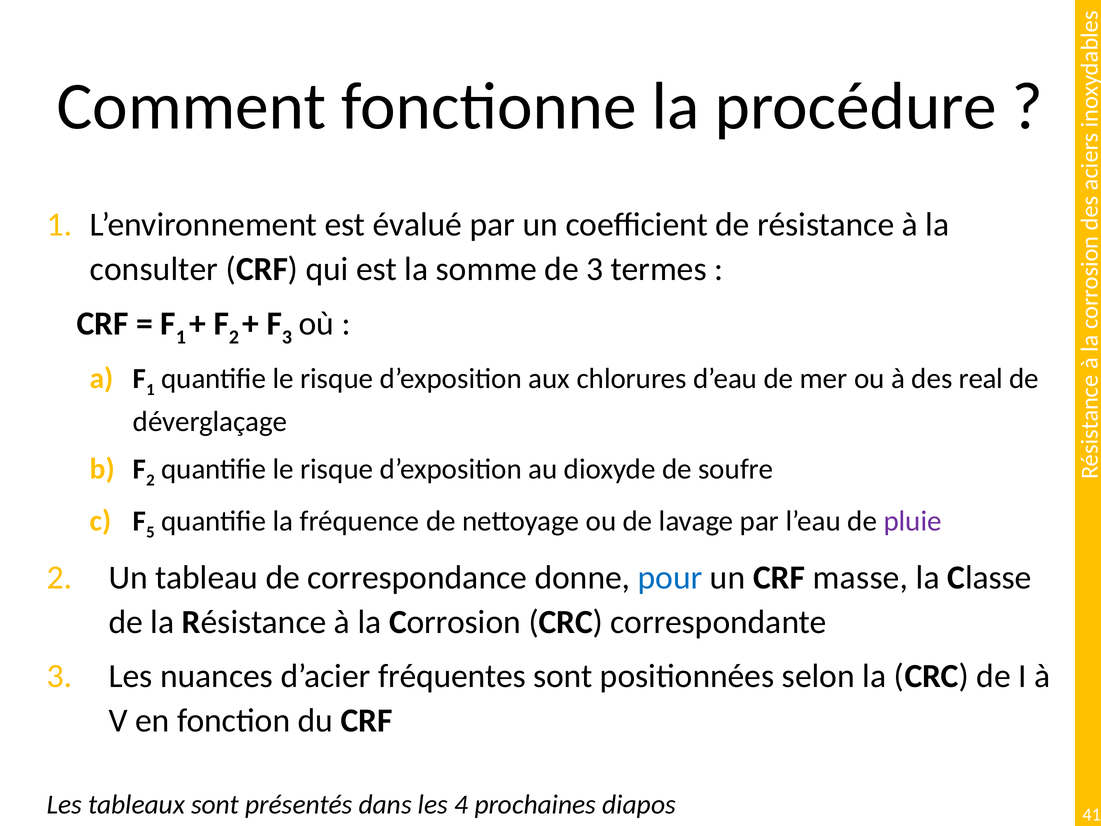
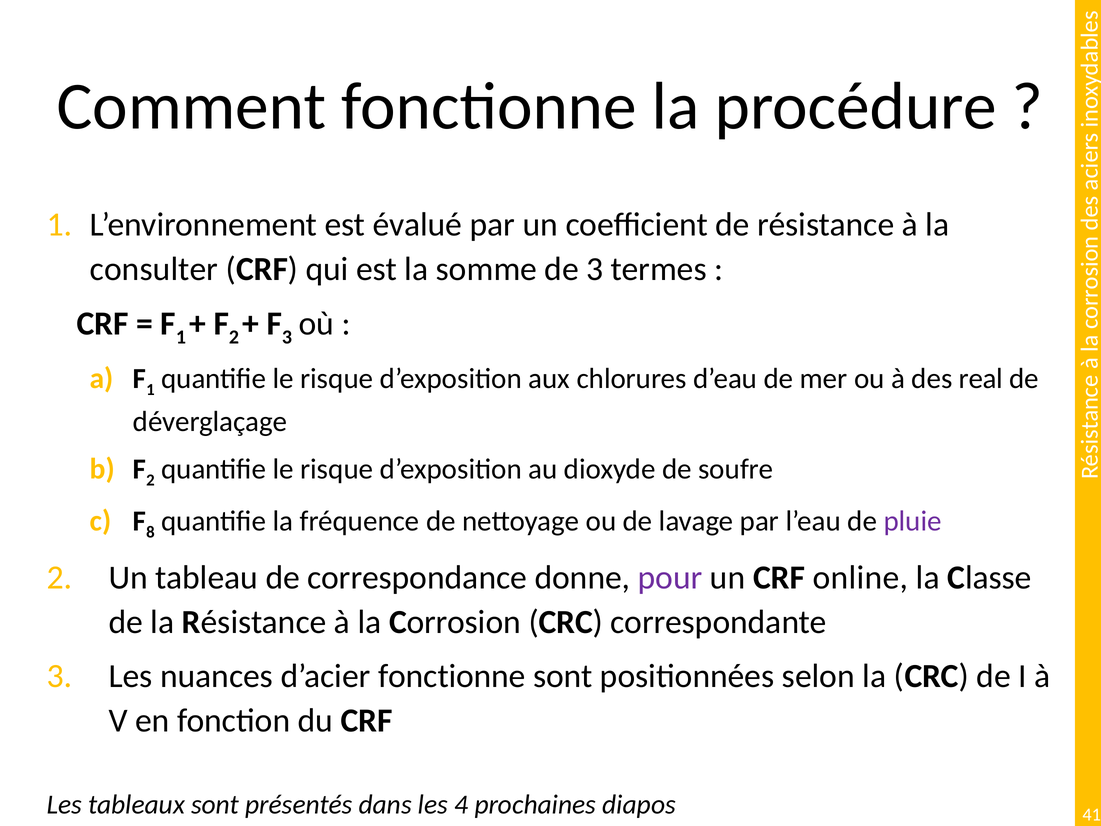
5: 5 -> 8
pour colour: blue -> purple
masse: masse -> online
d’acier fréquentes: fréquentes -> fonctionne
